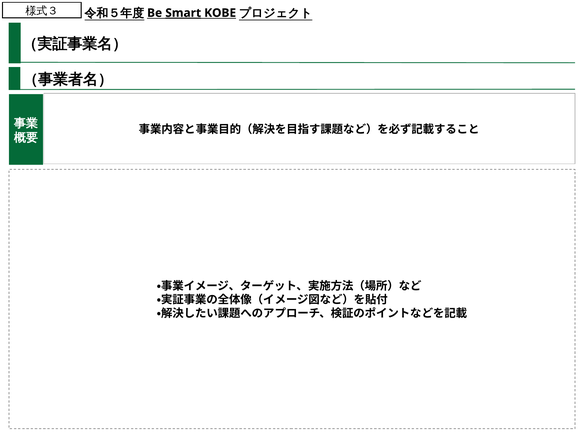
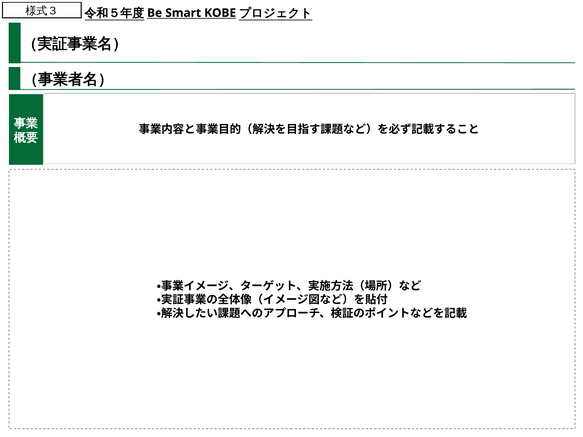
Smart underline: present -> none
